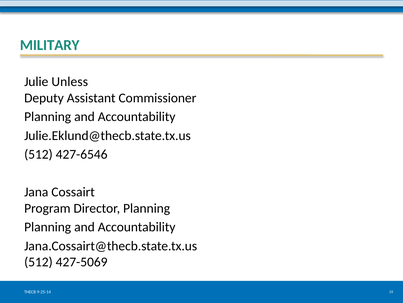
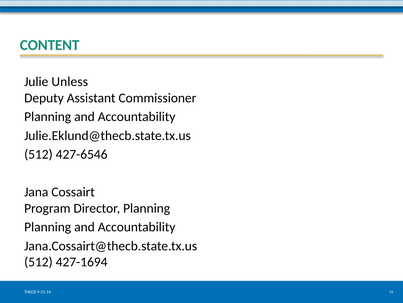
MILITARY: MILITARY -> CONTENT
427-5069: 427-5069 -> 427-1694
